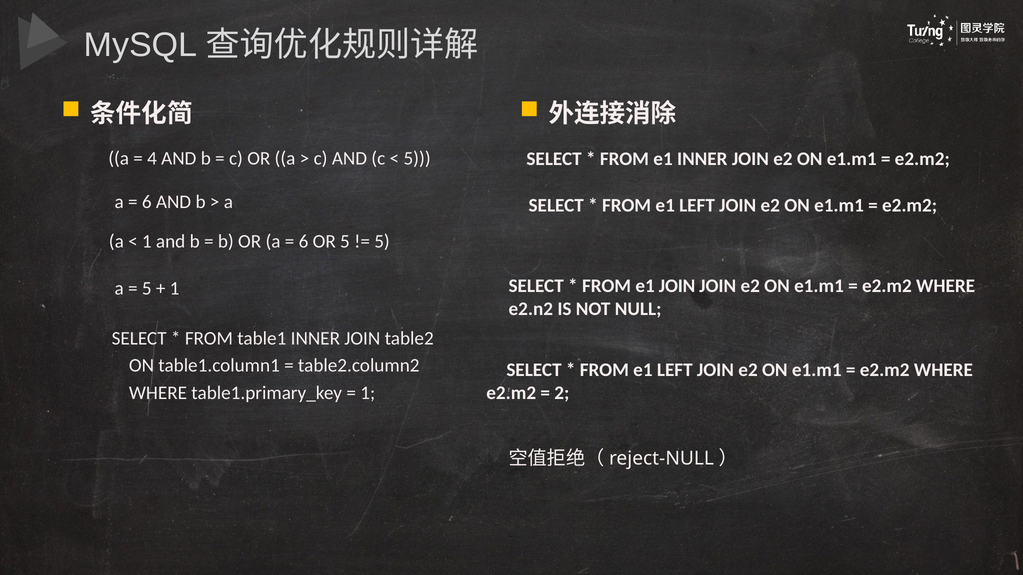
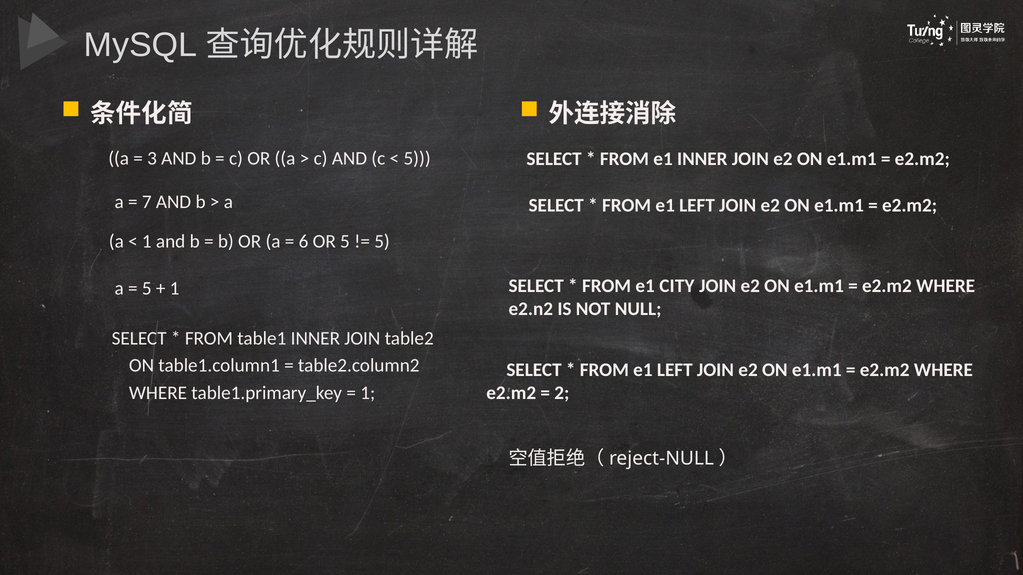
4: 4 -> 3
6 at (147, 202): 6 -> 7
e1 JOIN: JOIN -> CITY
